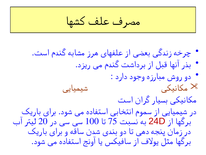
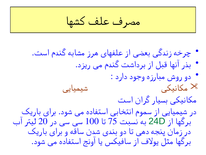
24D colour: red -> green
